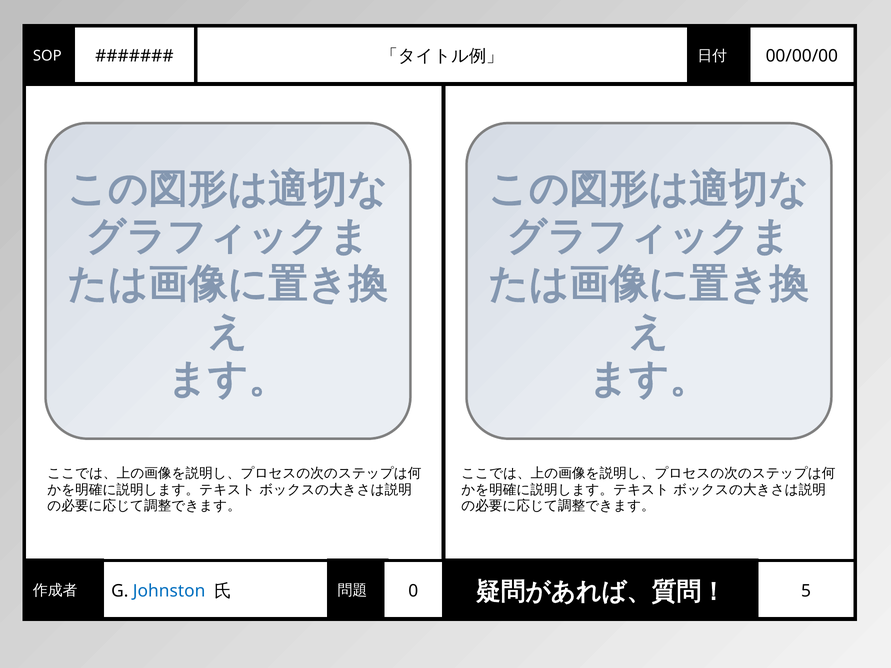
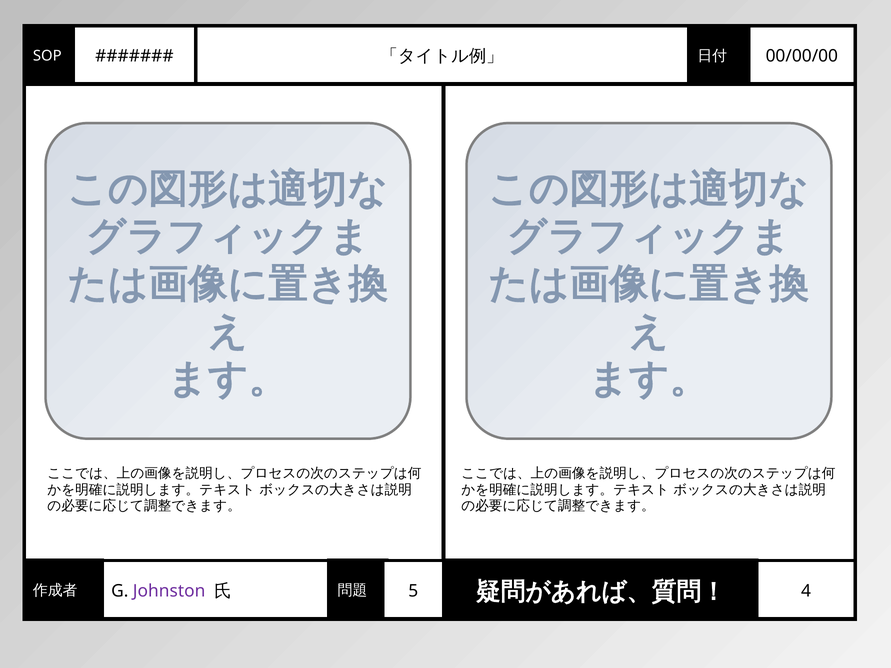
Johnston colour: blue -> purple
0: 0 -> 5
5: 5 -> 4
